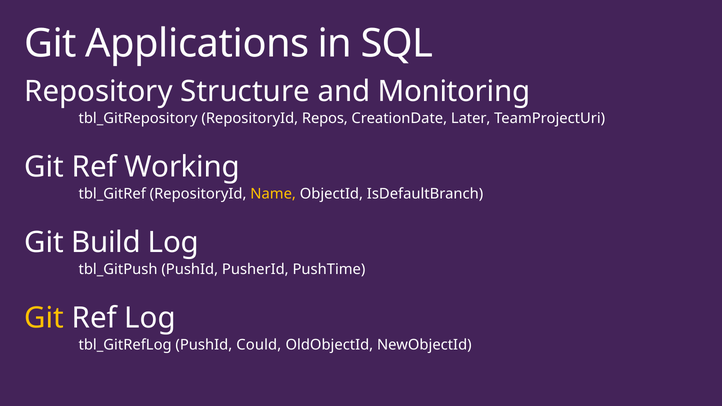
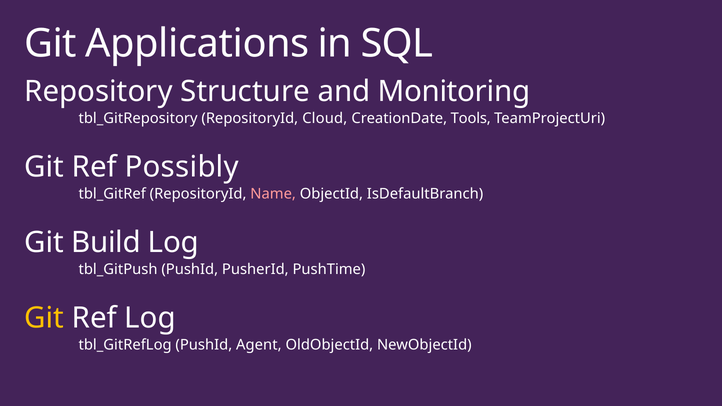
Repos: Repos -> Cloud
Later: Later -> Tools
Working: Working -> Possibly
Name colour: yellow -> pink
Could: Could -> Agent
